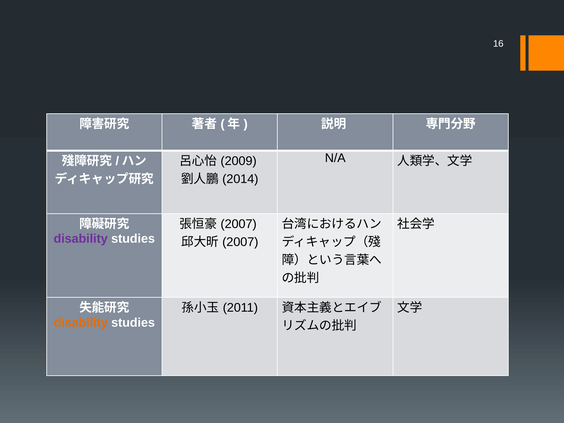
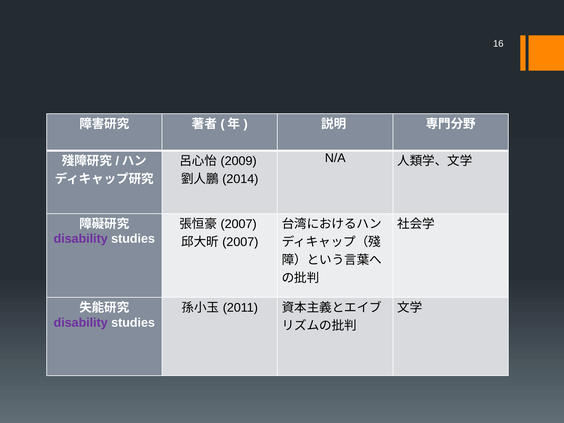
disability at (81, 323) colour: orange -> purple
